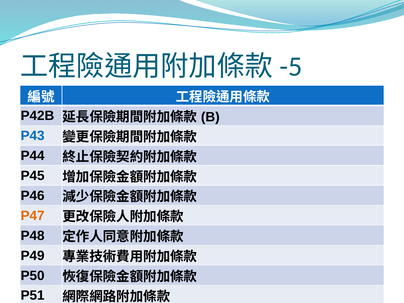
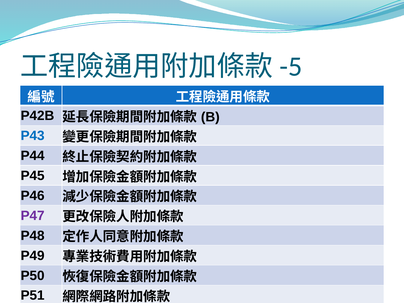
P47 colour: orange -> purple
